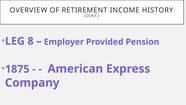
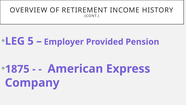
8: 8 -> 5
